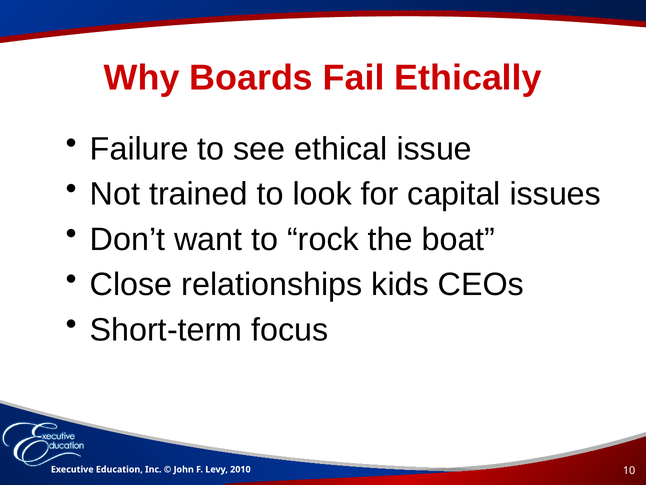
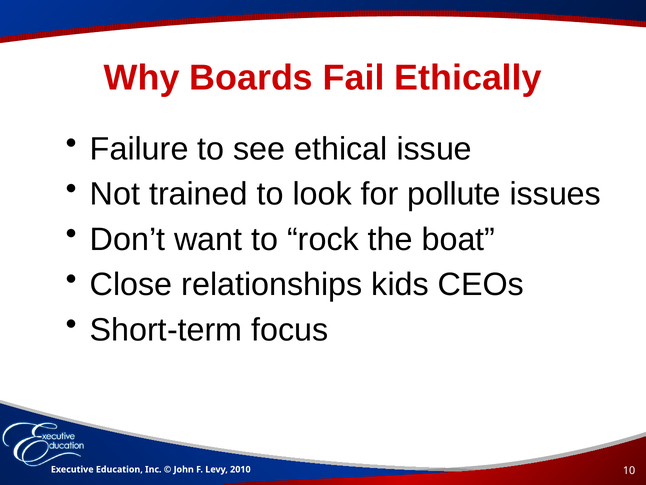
capital: capital -> pollute
